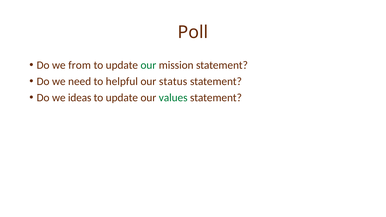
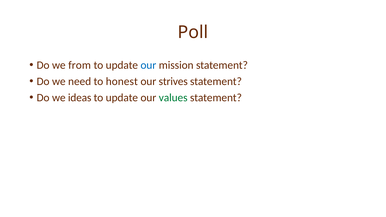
our at (148, 65) colour: green -> blue
helpful: helpful -> honest
status: status -> strives
